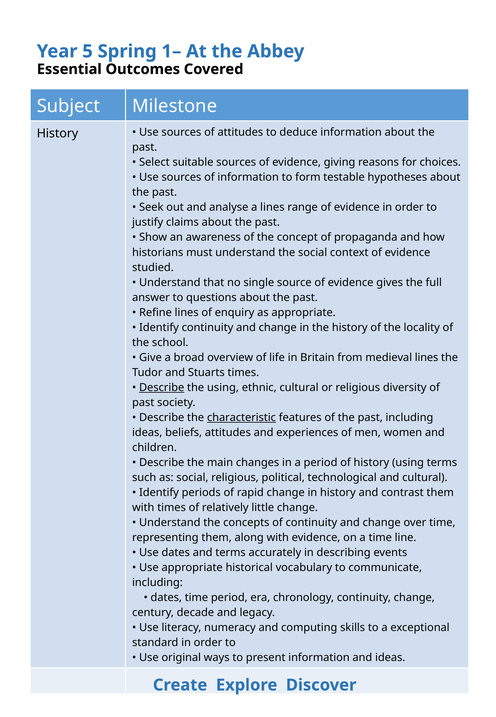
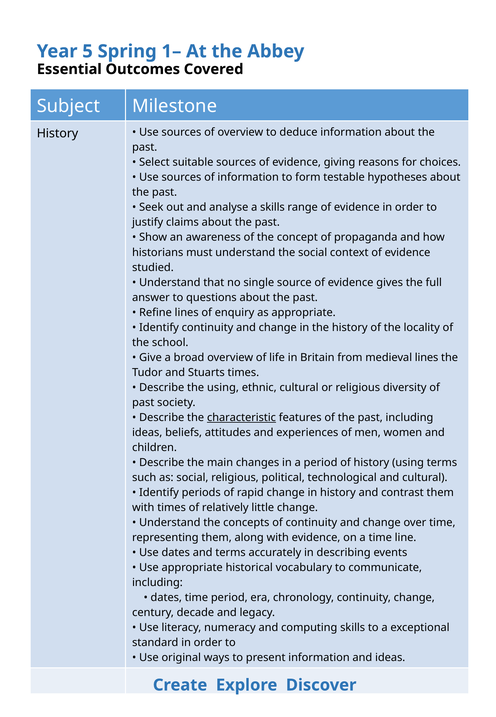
of attitudes: attitudes -> overview
a lines: lines -> skills
Describe at (162, 387) underline: present -> none
